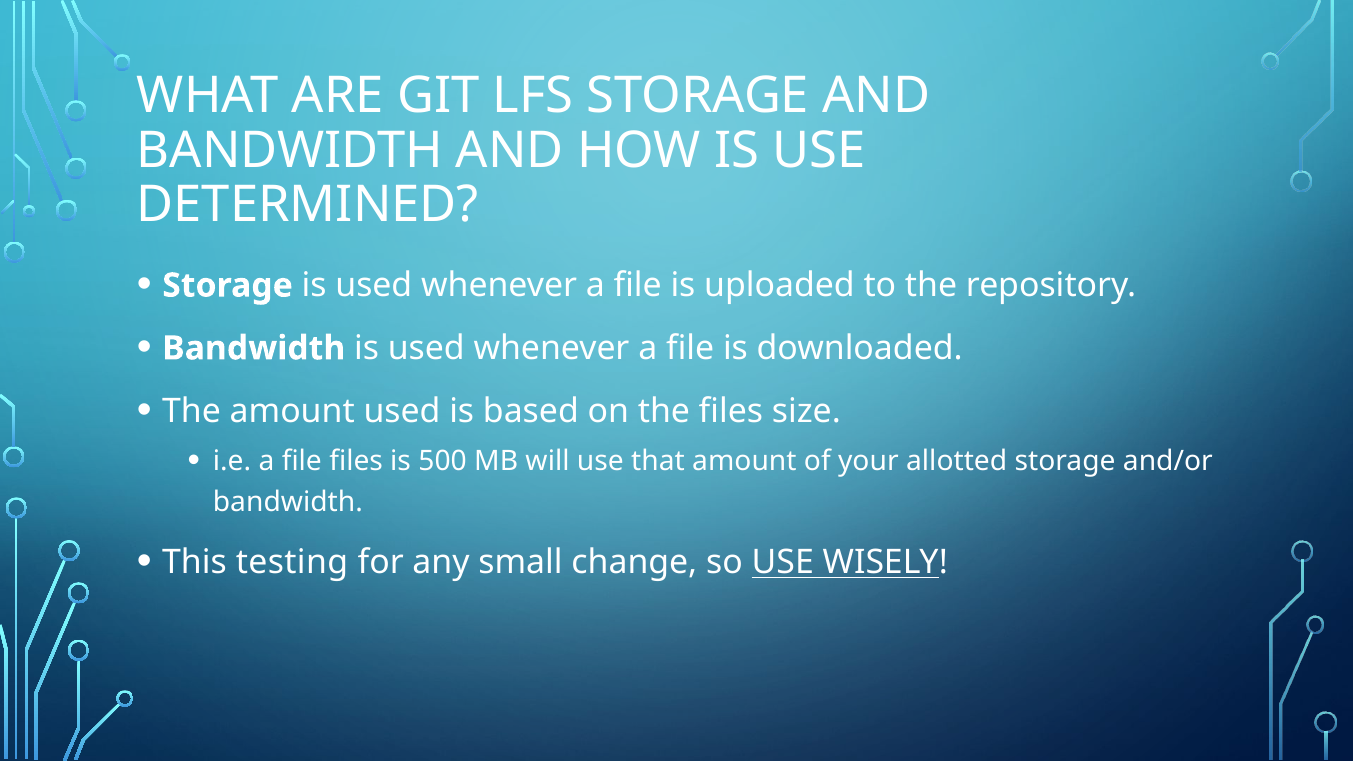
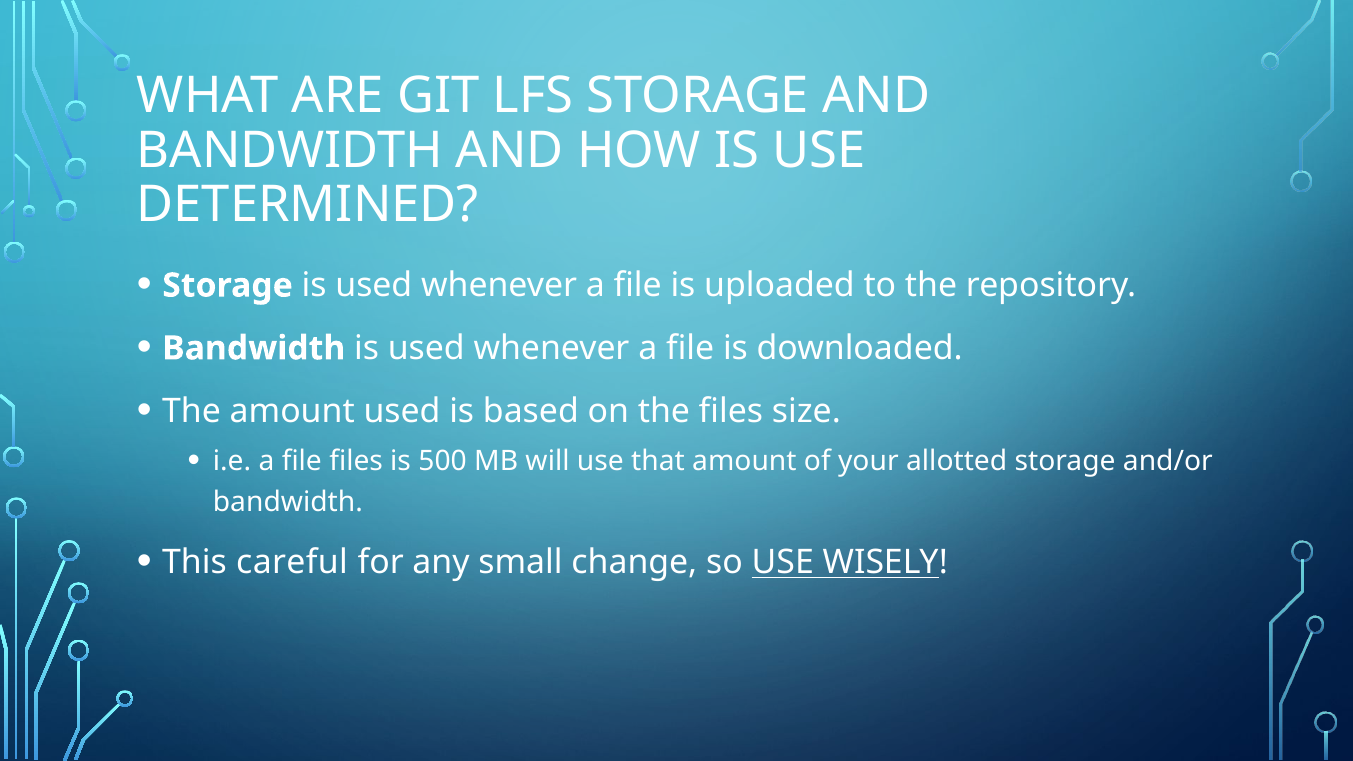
testing: testing -> careful
